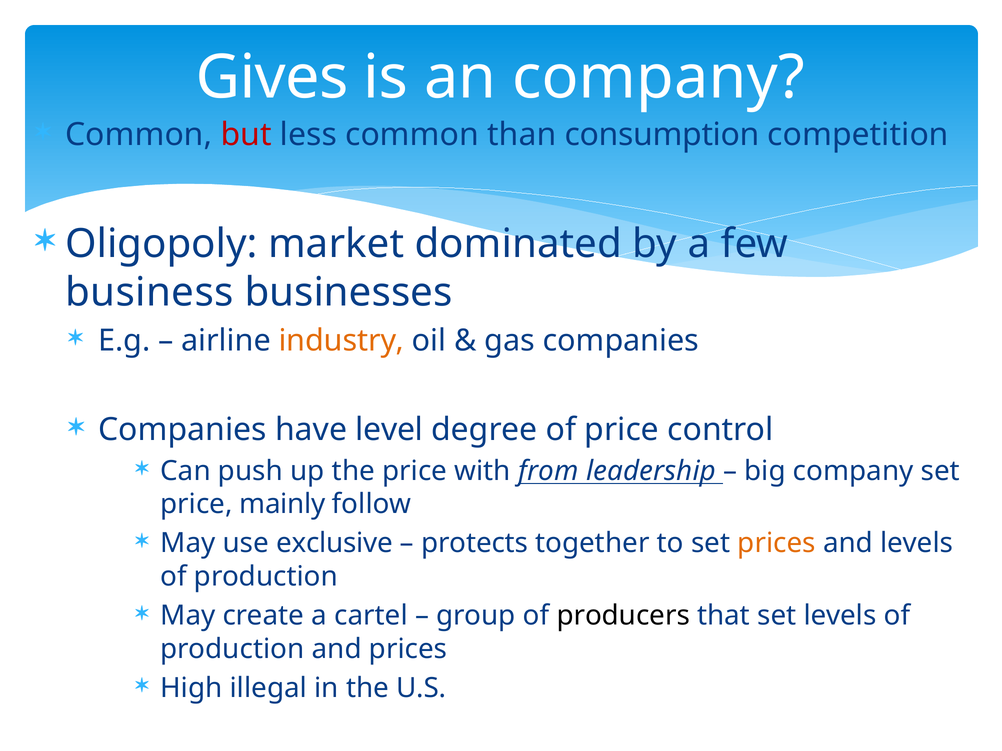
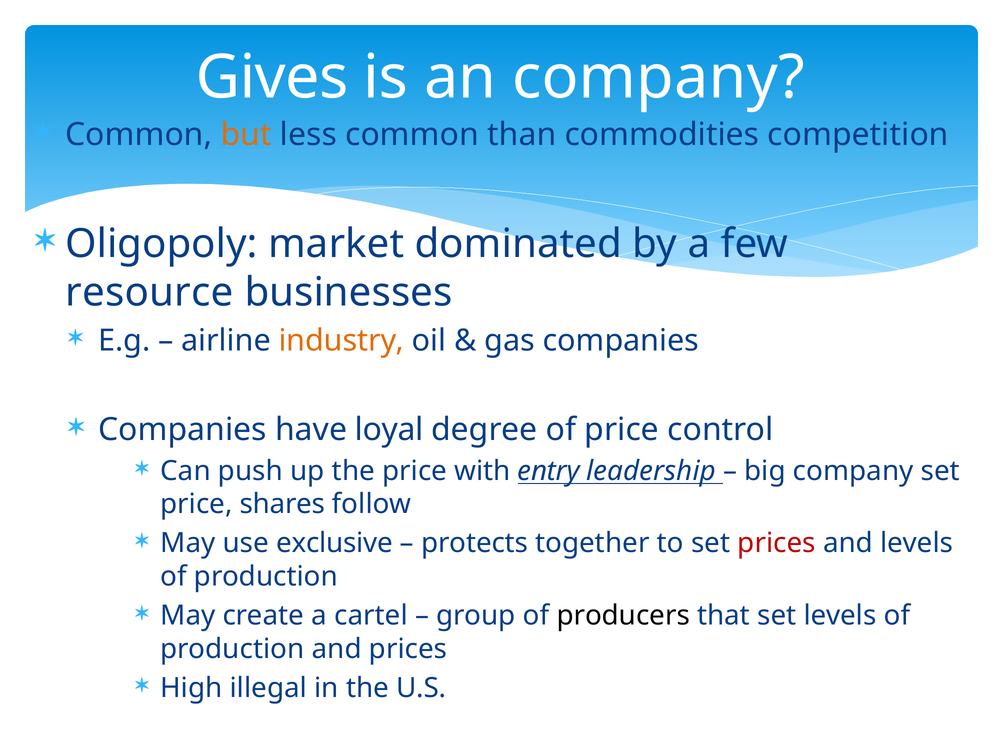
but colour: red -> orange
consumption: consumption -> commodities
business: business -> resource
level: level -> loyal
from: from -> entry
mainly: mainly -> shares
prices at (777, 544) colour: orange -> red
